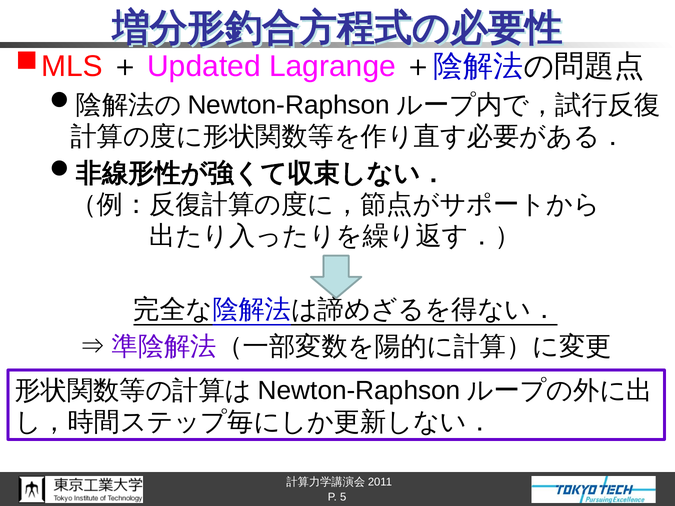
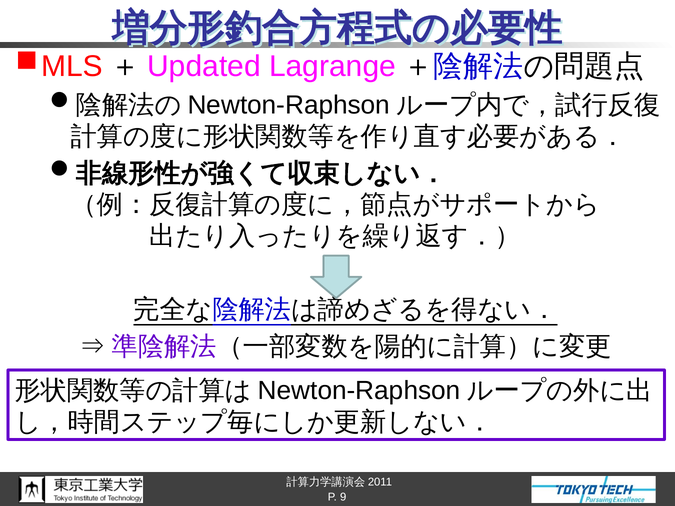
5: 5 -> 9
